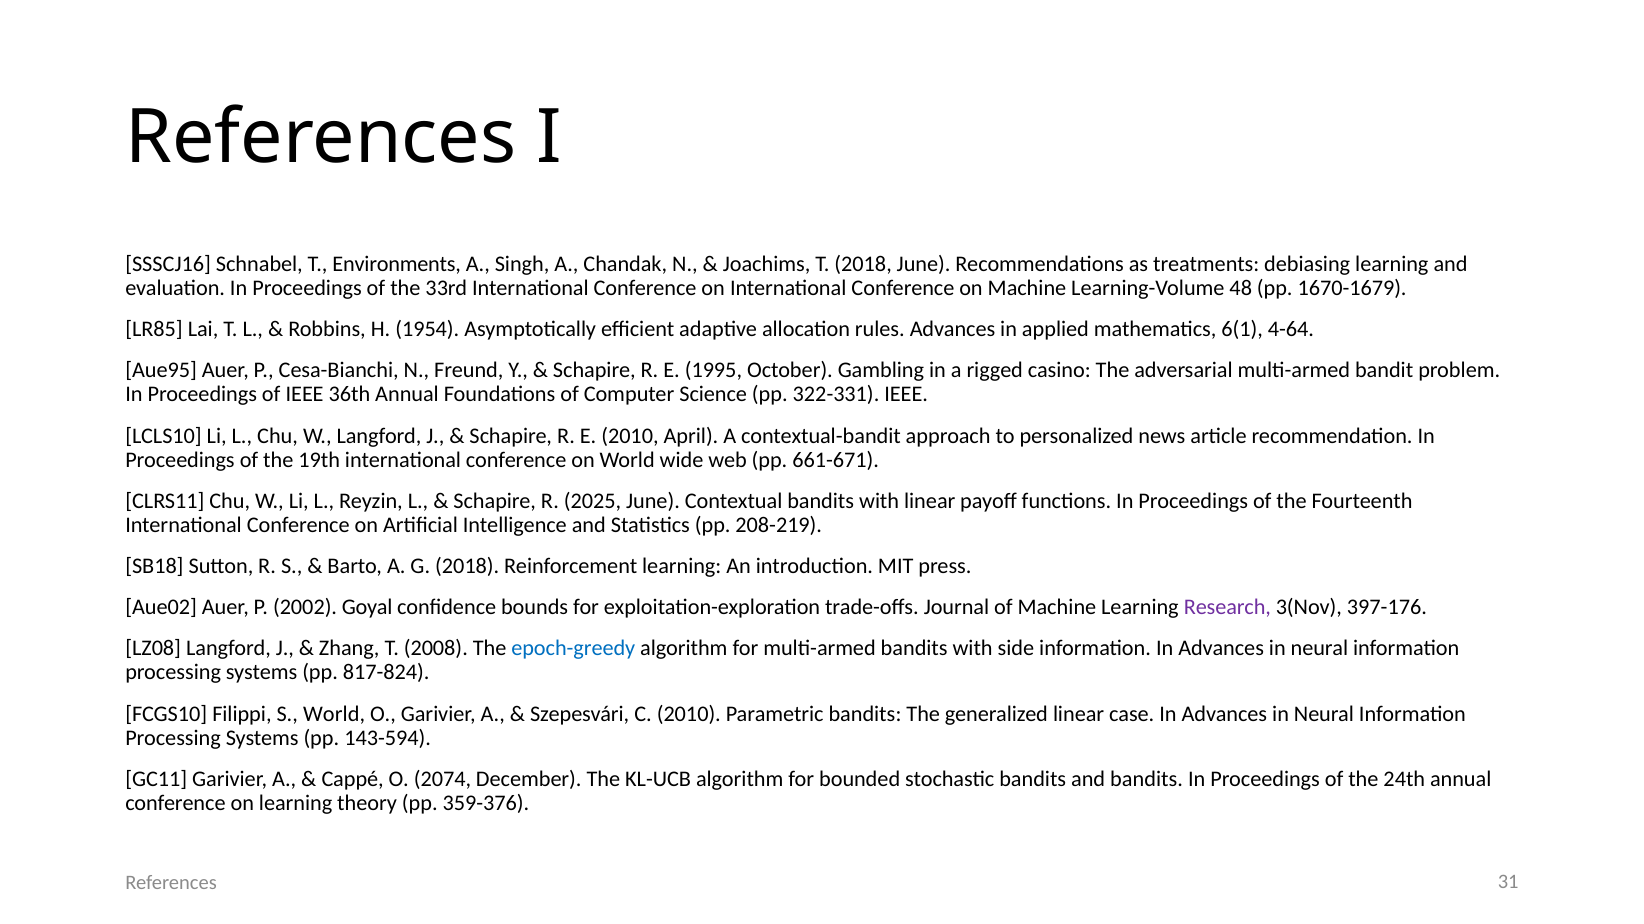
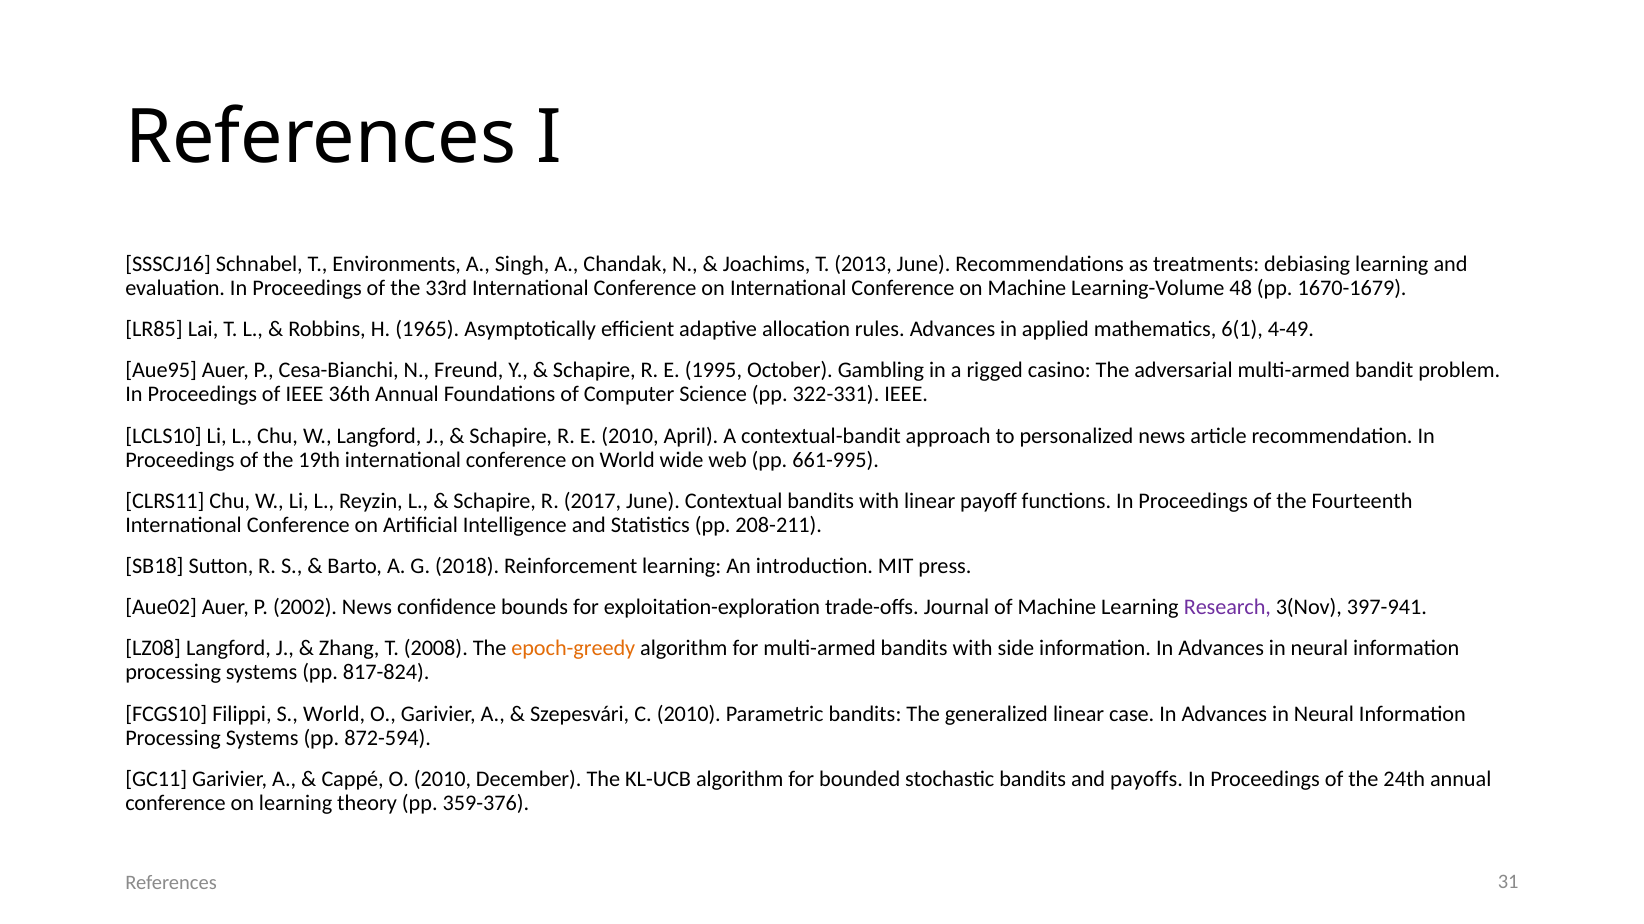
T 2018: 2018 -> 2013
1954: 1954 -> 1965
4-64: 4-64 -> 4-49
661-671: 661-671 -> 661-995
2025: 2025 -> 2017
208-219: 208-219 -> 208-211
2002 Goyal: Goyal -> News
397-176: 397-176 -> 397-941
epoch-greedy colour: blue -> orange
143-594: 143-594 -> 872-594
O 2074: 2074 -> 2010
and bandits: bandits -> payoffs
